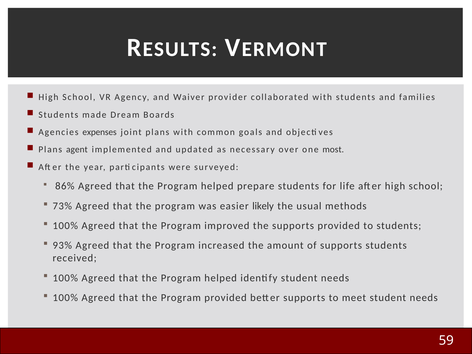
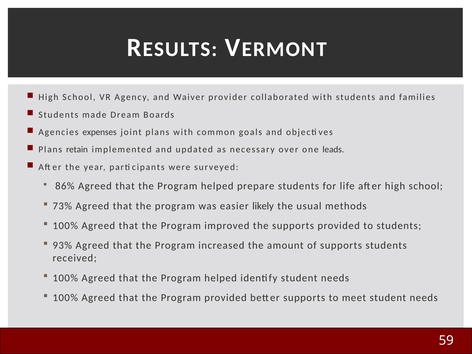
agent: agent -> retain
most: most -> leads
